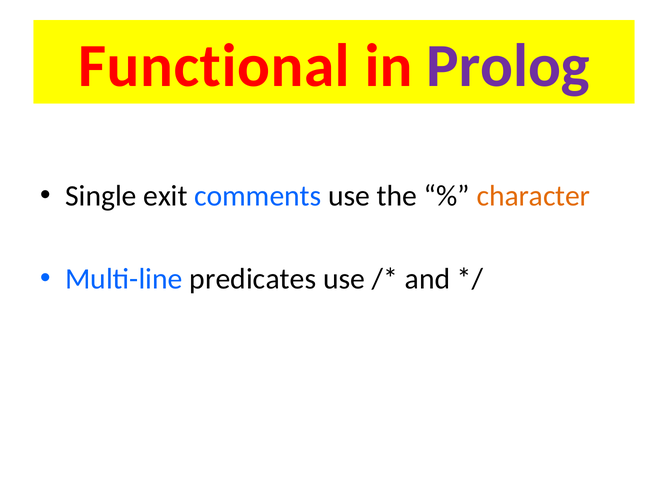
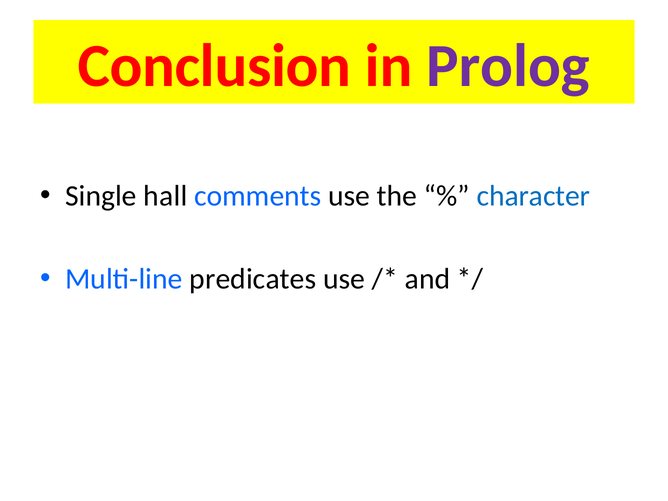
Functional: Functional -> Conclusion
exit: exit -> hall
character colour: orange -> blue
